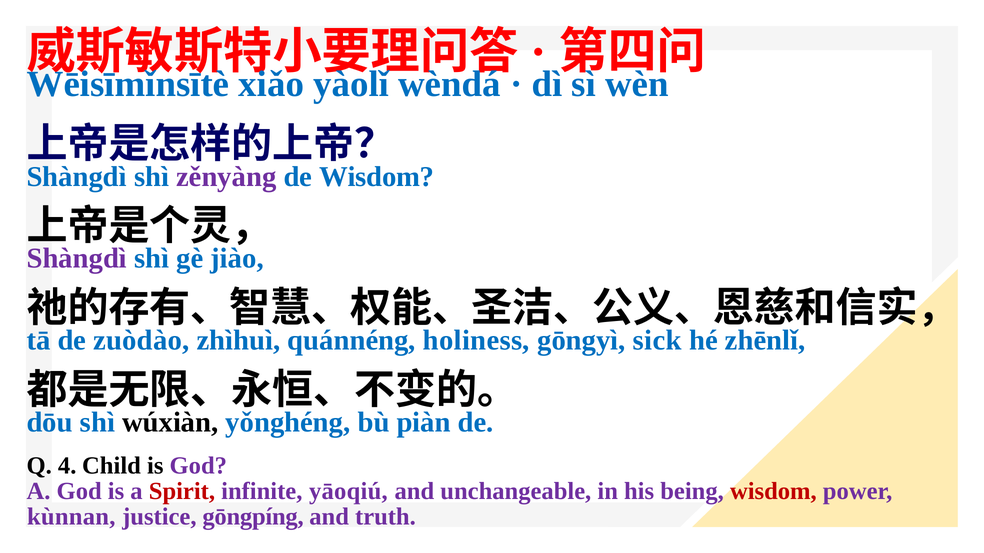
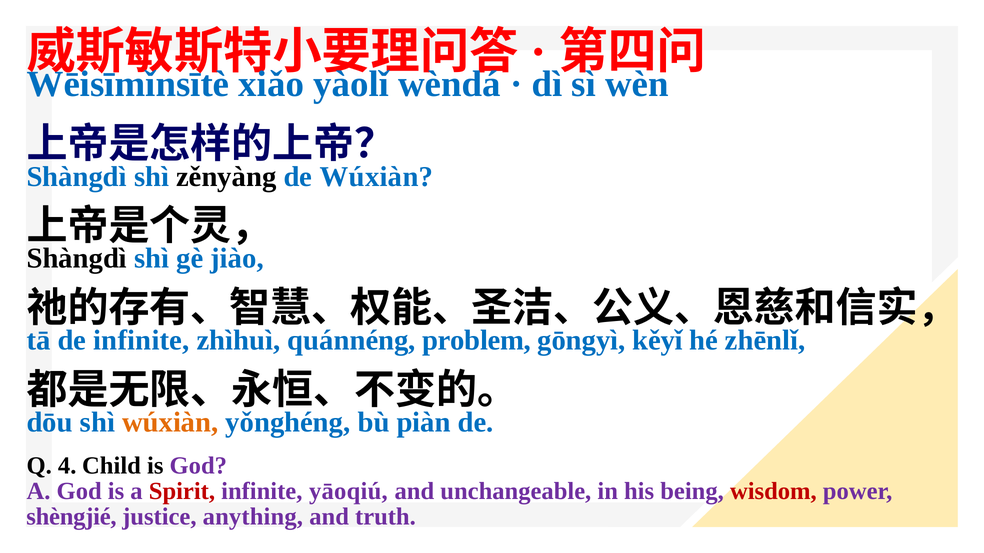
zěnyàng colour: purple -> black
de Wisdom: Wisdom -> Wúxiàn
Shàngdì at (77, 259) colour: purple -> black
de zuòdào: zuòdào -> infinite
holiness: holiness -> problem
sick: sick -> kěyǐ
wúxiàn at (170, 423) colour: black -> orange
kùnnan: kùnnan -> shèngjié
gōngpíng: gōngpíng -> anything
